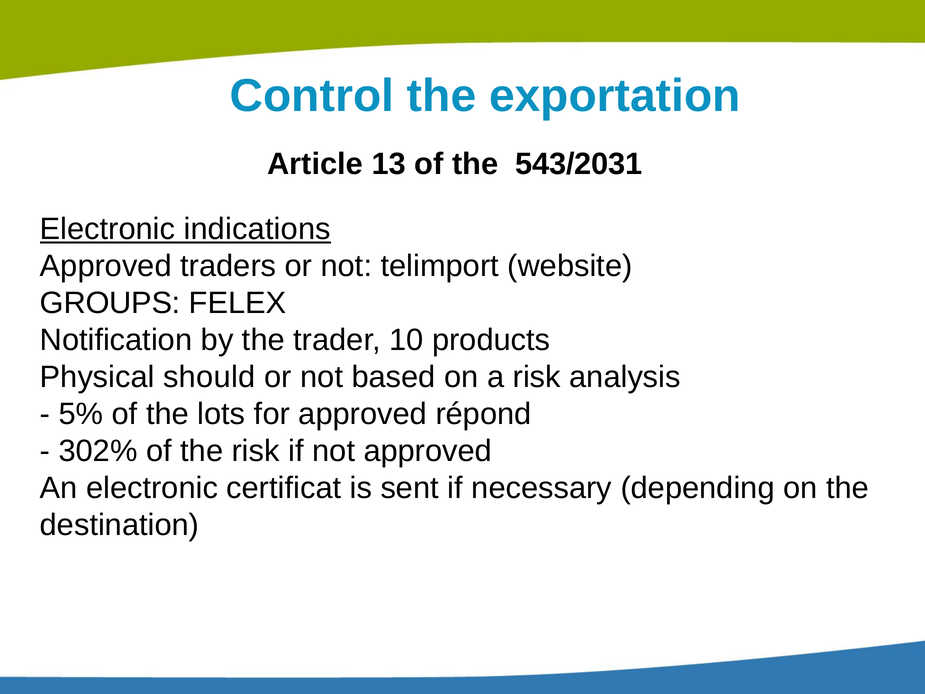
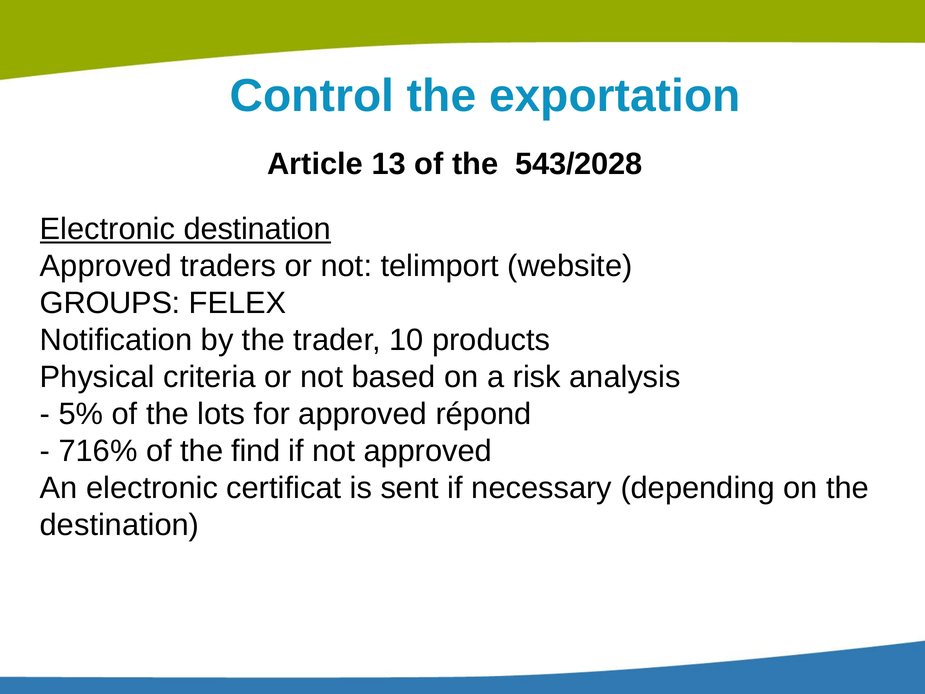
543/2031: 543/2031 -> 543/2028
Electronic indications: indications -> destination
should: should -> criteria
302%: 302% -> 716%
the risk: risk -> find
